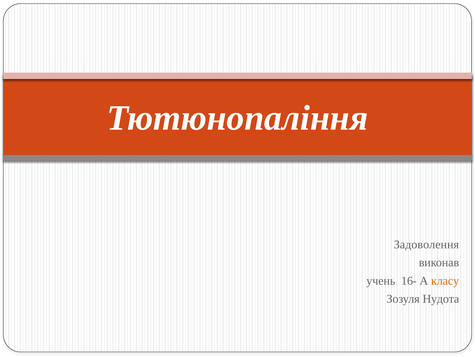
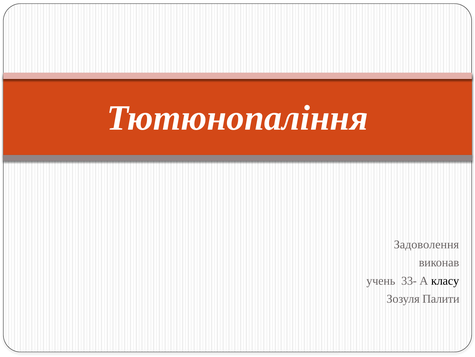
16-: 16- -> 33-
класу colour: orange -> black
Нудота: Нудота -> Палити
